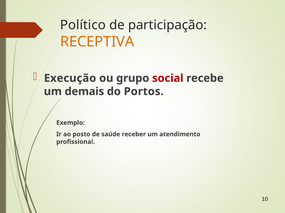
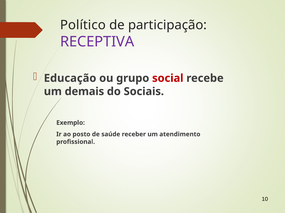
RECEPTIVA colour: orange -> purple
Execução: Execução -> Educação
Portos: Portos -> Sociais
